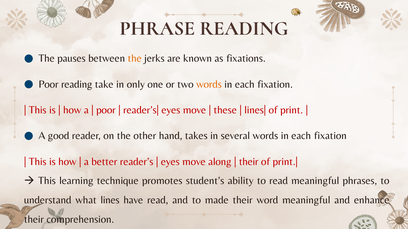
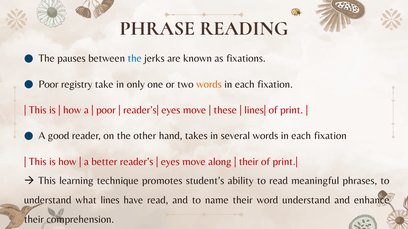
the at (135, 58) colour: orange -> blue
Poor reading: reading -> registry
made: made -> name
word meaningful: meaningful -> understand
